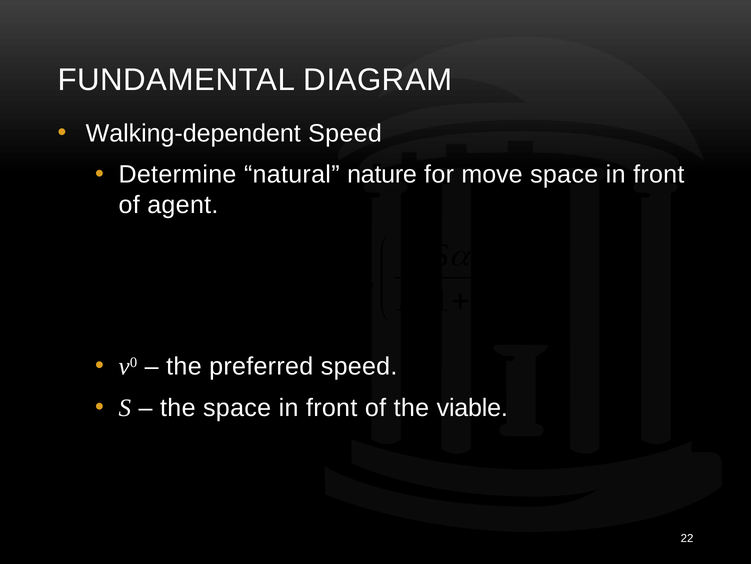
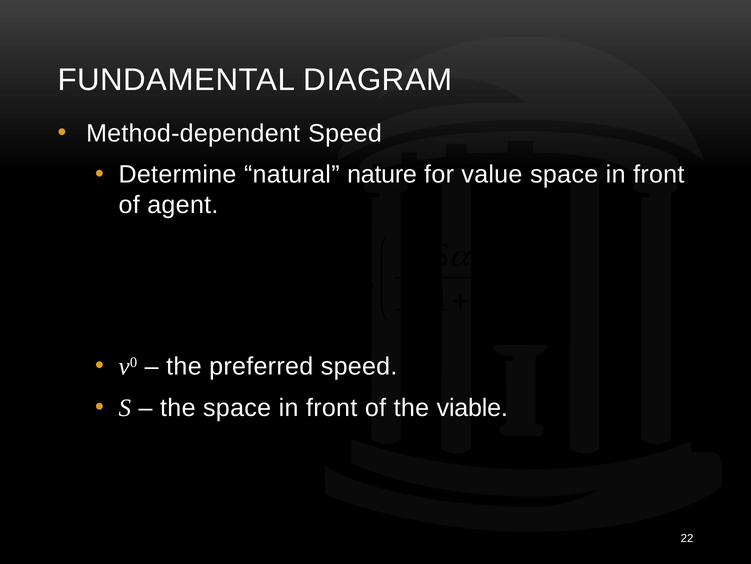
Walking-dependent: Walking-dependent -> Method-dependent
move: move -> value
